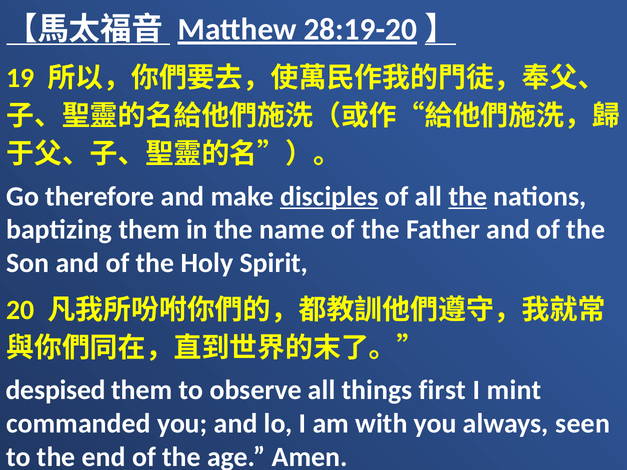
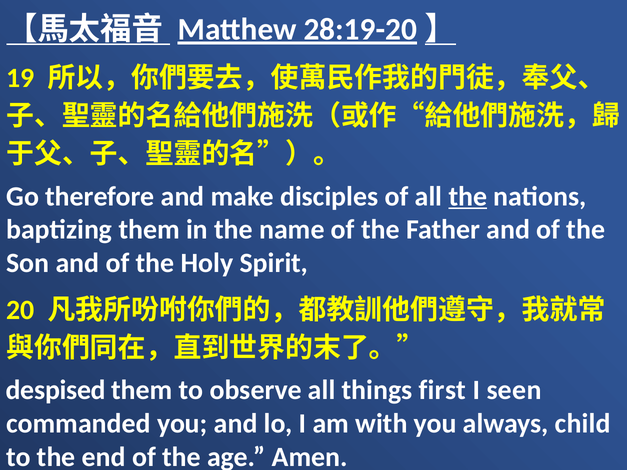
disciples underline: present -> none
mint: mint -> seen
seen: seen -> child
